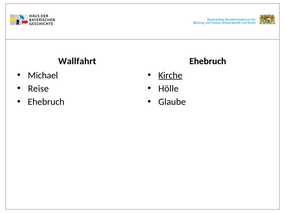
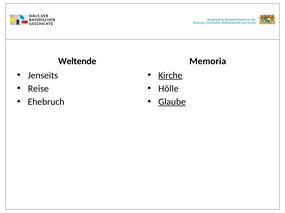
Wallfahrt: Wallfahrt -> Weltende
Ehebruch at (208, 61): Ehebruch -> Memoria
Michael: Michael -> Jenseits
Glaube underline: none -> present
